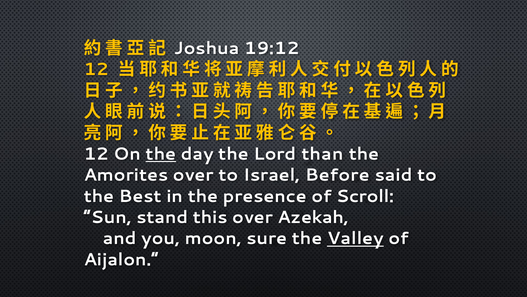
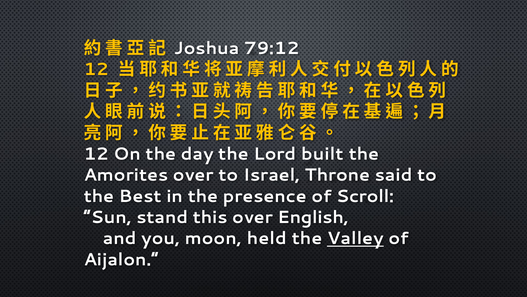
19:12: 19:12 -> 79:12
the at (161, 154) underline: present -> none
than: than -> built
Before: Before -> Throne
Azekah: Azekah -> English
sure: sure -> held
